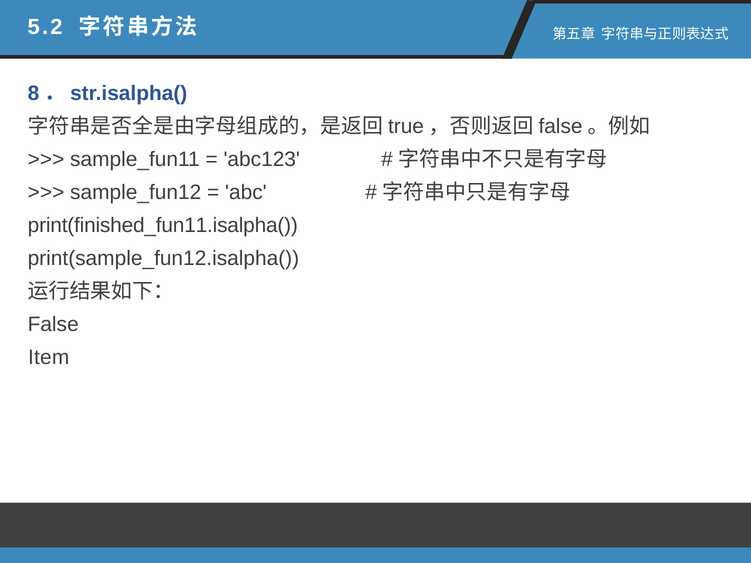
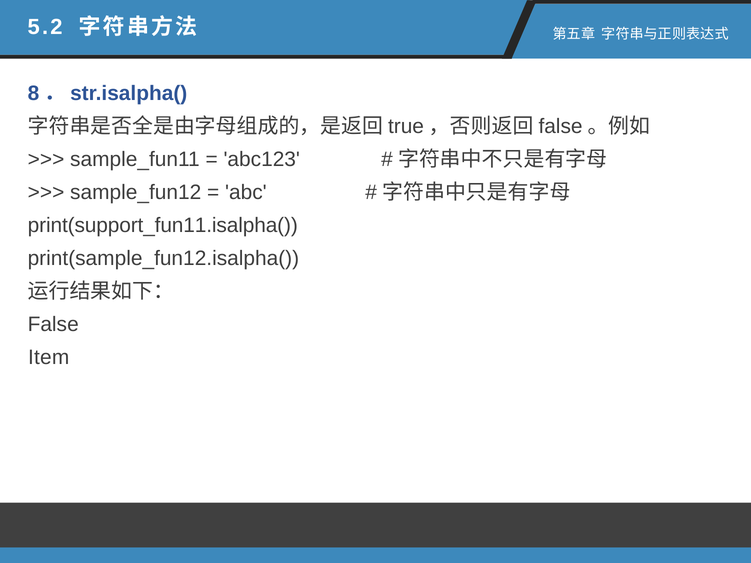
print(finished_fun11.isalpha(: print(finished_fun11.isalpha( -> print(support_fun11.isalpha(
